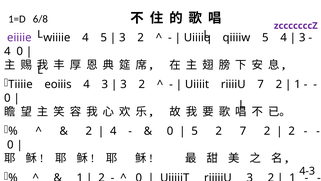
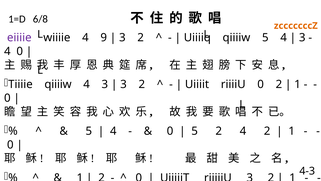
zcccccccZ colour: purple -> orange
4 5: 5 -> 9
Tiiiie eoiiis: eoiiis -> qiiiiw
riiiiU 7: 7 -> 0
2 at (89, 131): 2 -> 5
2 7: 7 -> 4
2 at (292, 131): 2 -> 1
